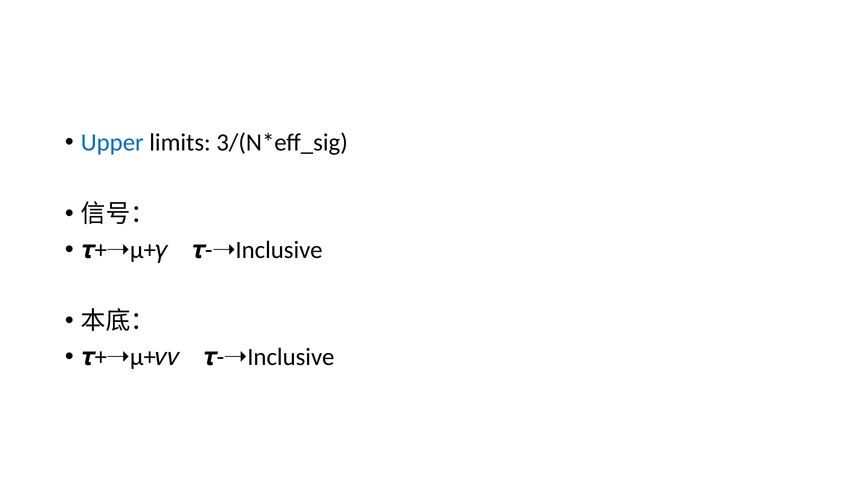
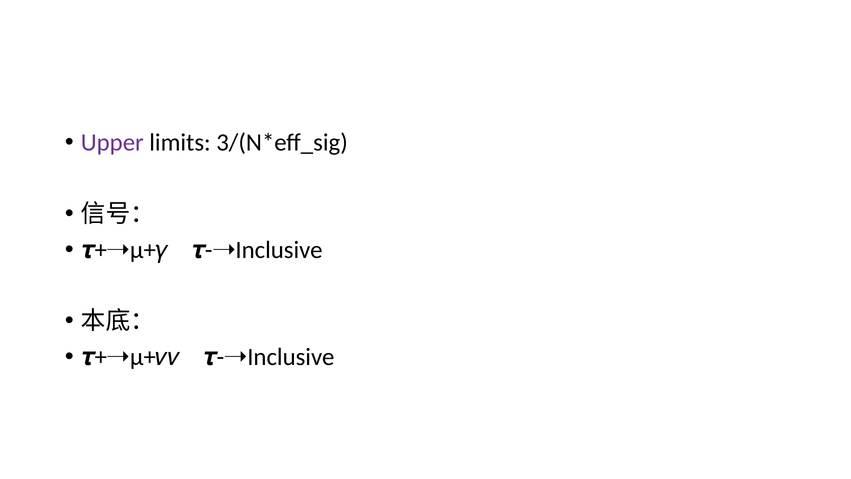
Upper colour: blue -> purple
